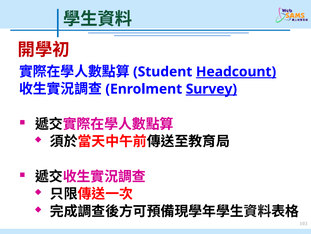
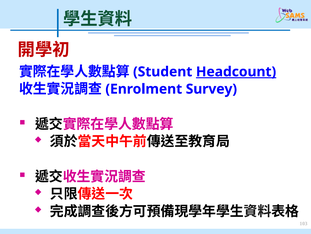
Survey underline: present -> none
